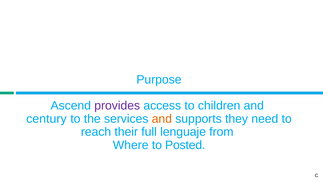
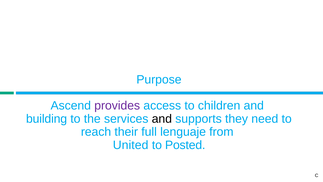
century: century -> building
and at (162, 119) colour: orange -> black
Where: Where -> United
